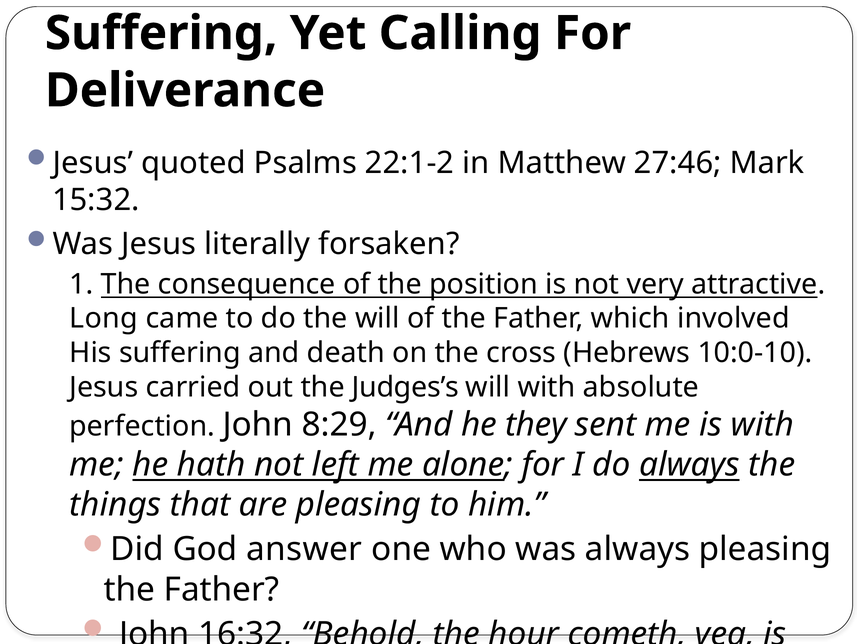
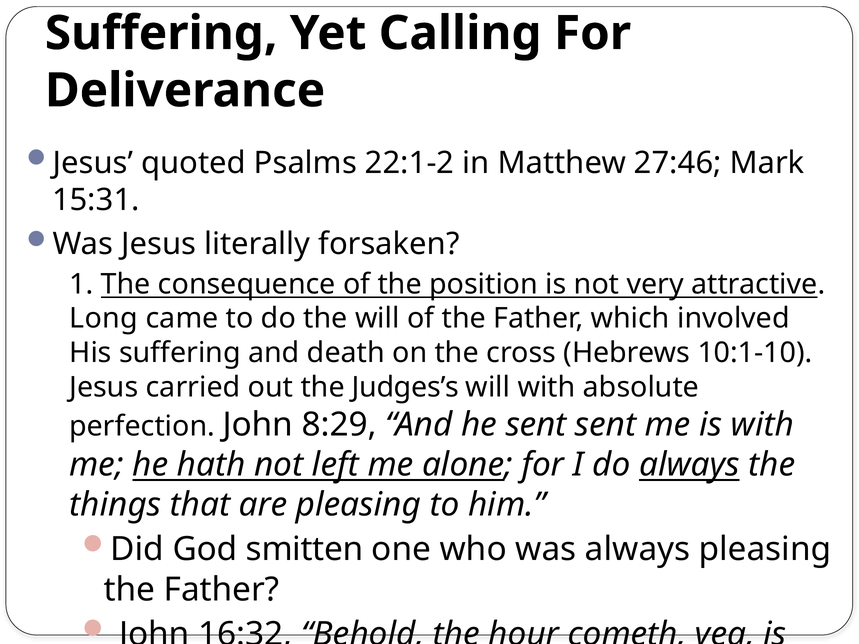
15:32: 15:32 -> 15:31
10:0-10: 10:0-10 -> 10:1-10
he they: they -> sent
answer: answer -> smitten
